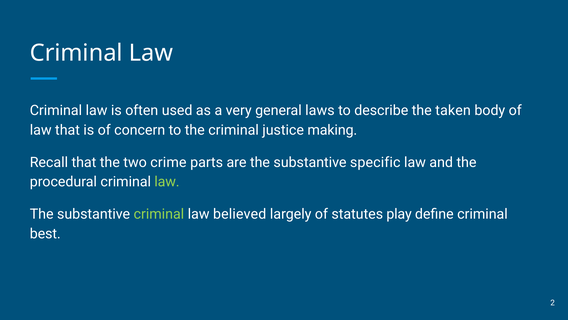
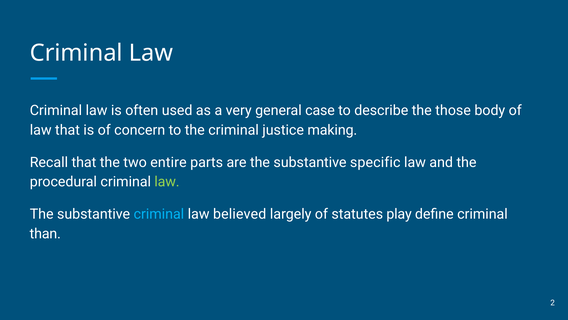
laws: laws -> case
taken: taken -> those
crime: crime -> entire
criminal at (159, 214) colour: light green -> light blue
best: best -> than
